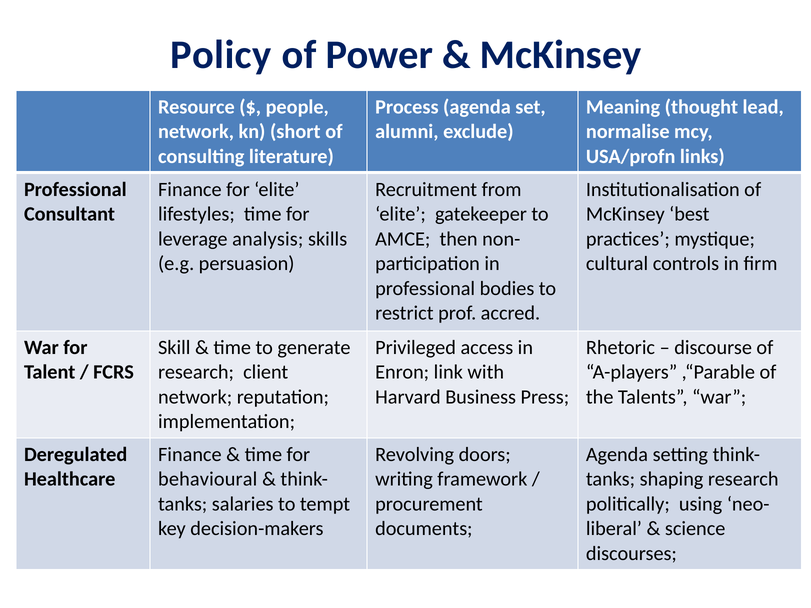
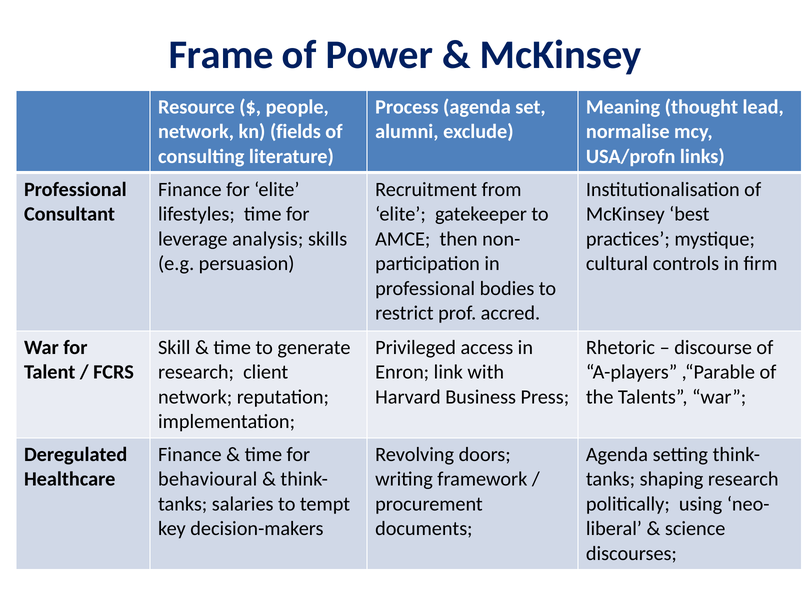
Policy: Policy -> Frame
short: short -> fields
